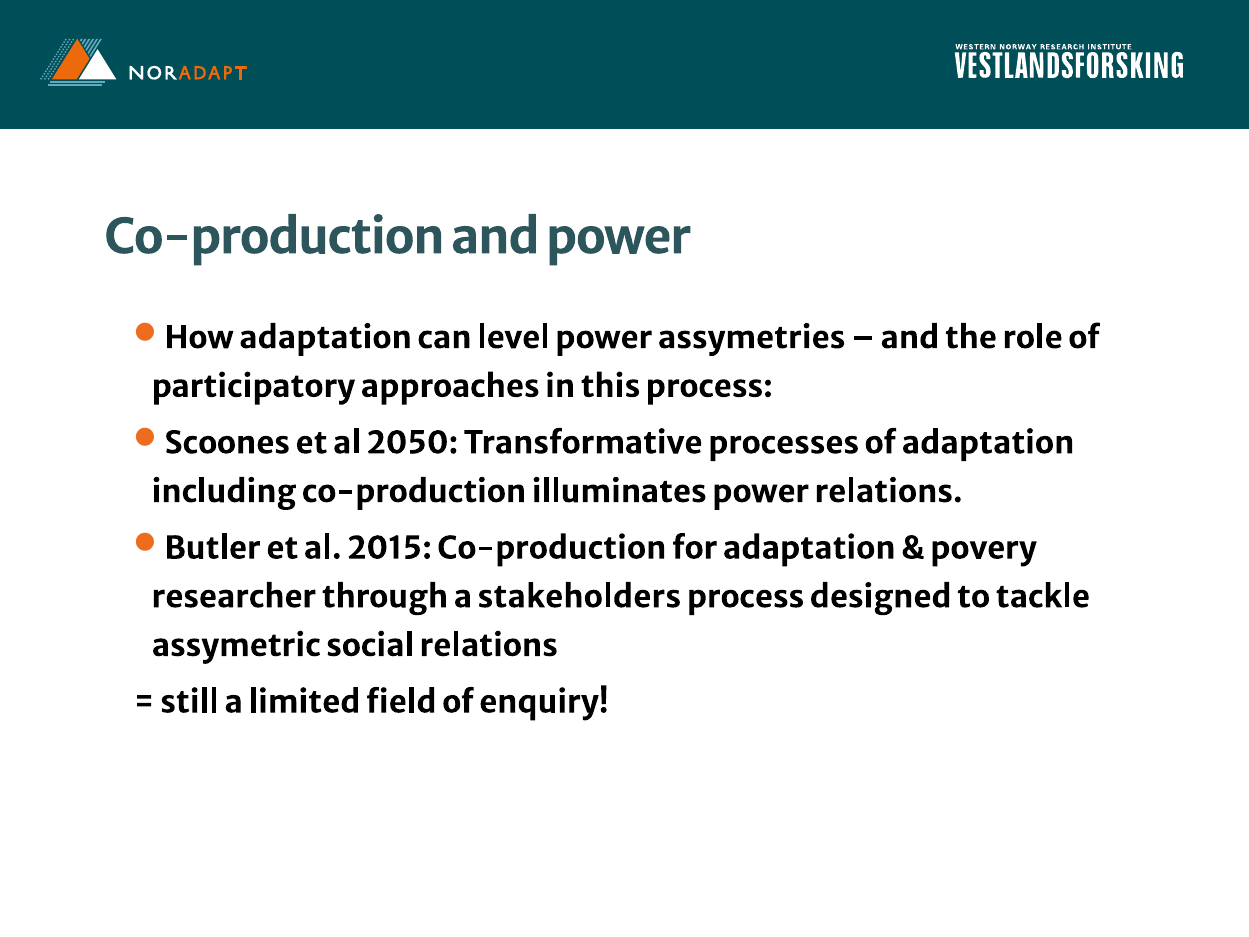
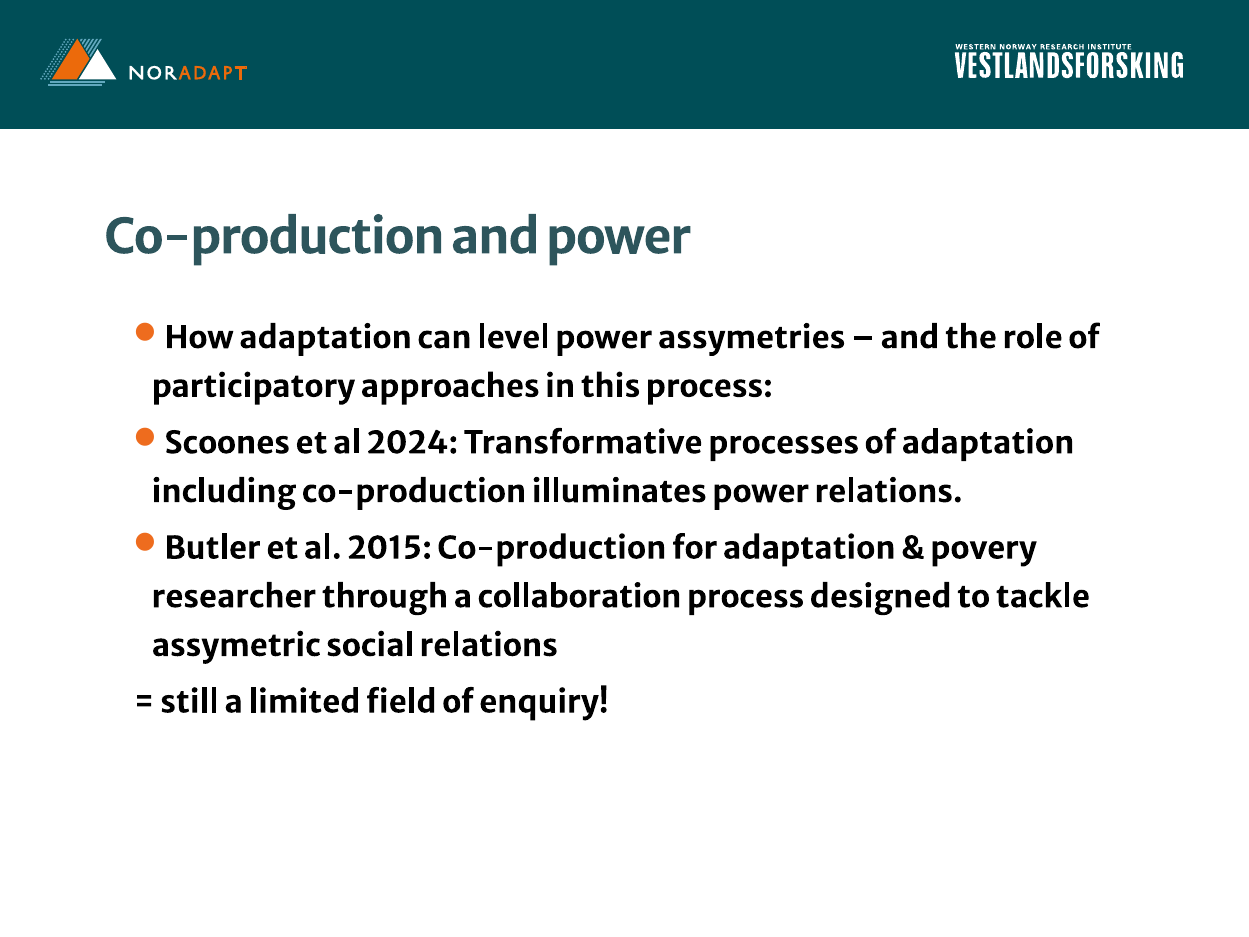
2050: 2050 -> 2024
stakeholders: stakeholders -> collaboration
